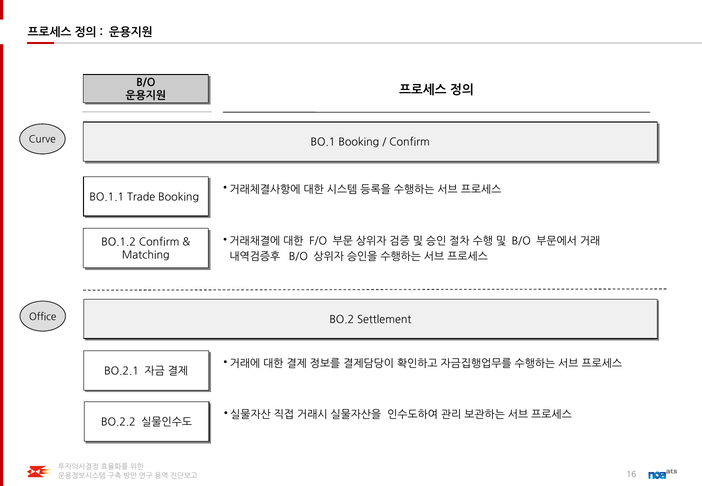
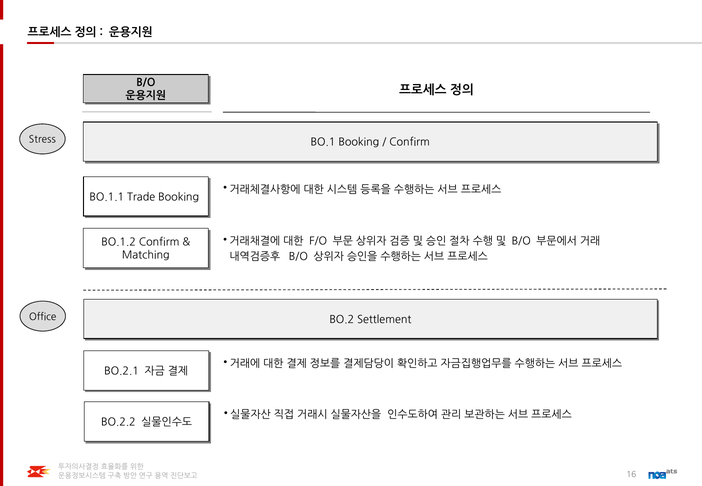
Curve: Curve -> Stress
